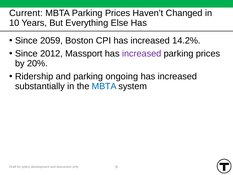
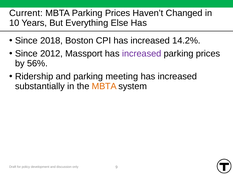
2059: 2059 -> 2018
20%: 20% -> 56%
ongoing: ongoing -> meeting
MBTA at (104, 86) colour: blue -> orange
